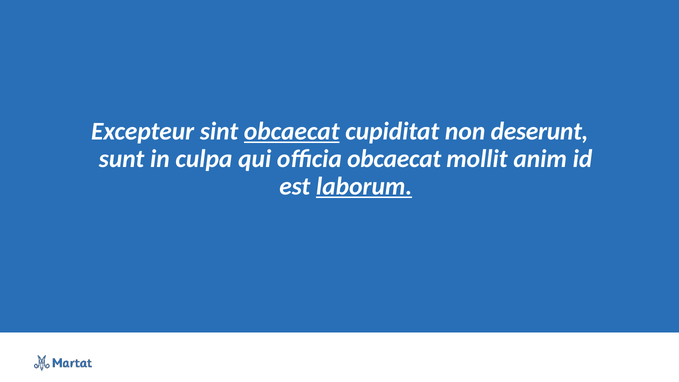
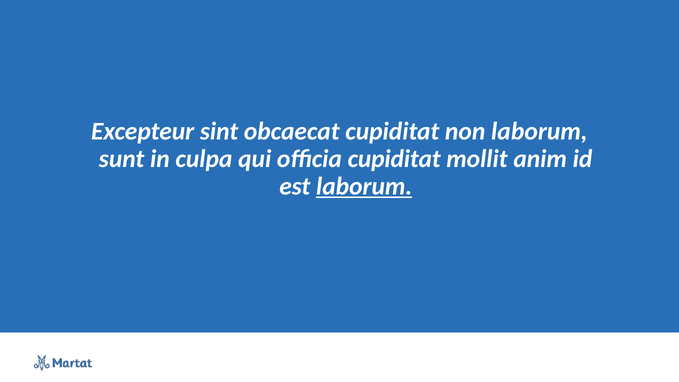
obcaecat at (292, 131) underline: present -> none
non deserunt: deserunt -> laborum
officia obcaecat: obcaecat -> cupiditat
